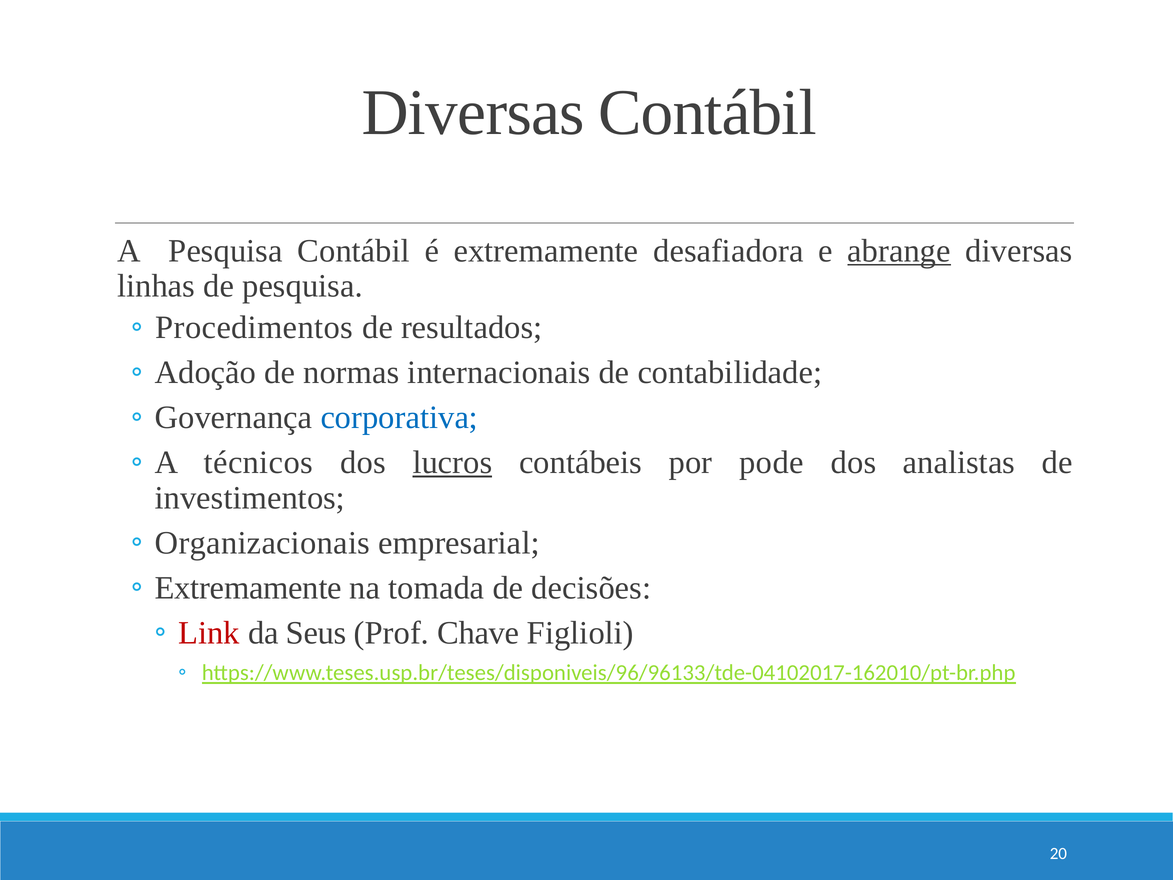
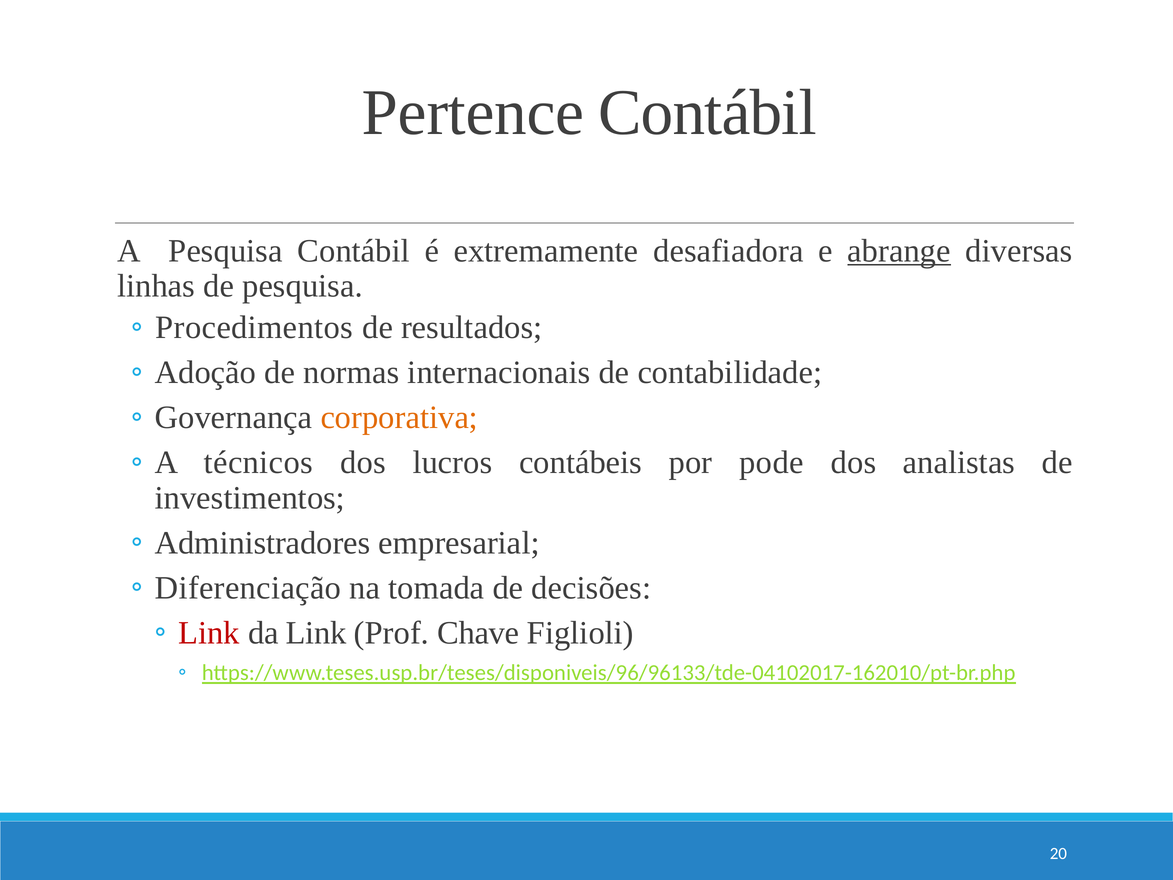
Diversas at (473, 113): Diversas -> Pertence
corporativa colour: blue -> orange
lucros underline: present -> none
Organizacionais: Organizacionais -> Administradores
Extremamente at (248, 588): Extremamente -> Diferenciação
da Seus: Seus -> Link
